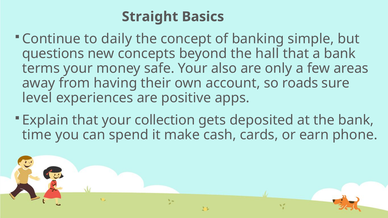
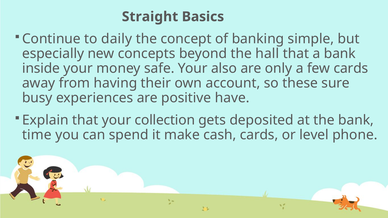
questions: questions -> especially
terms: terms -> inside
few areas: areas -> cards
roads: roads -> these
level: level -> busy
apps: apps -> have
earn: earn -> level
